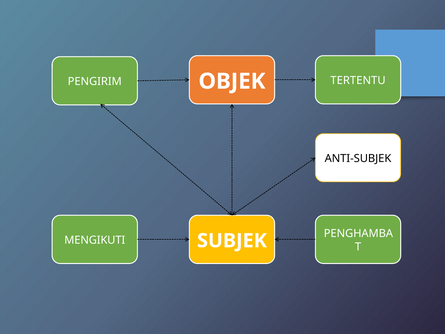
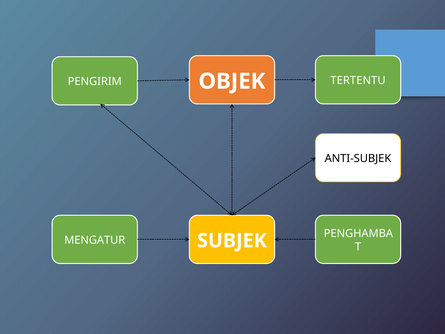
MENGIKUTI: MENGIKUTI -> MENGATUR
